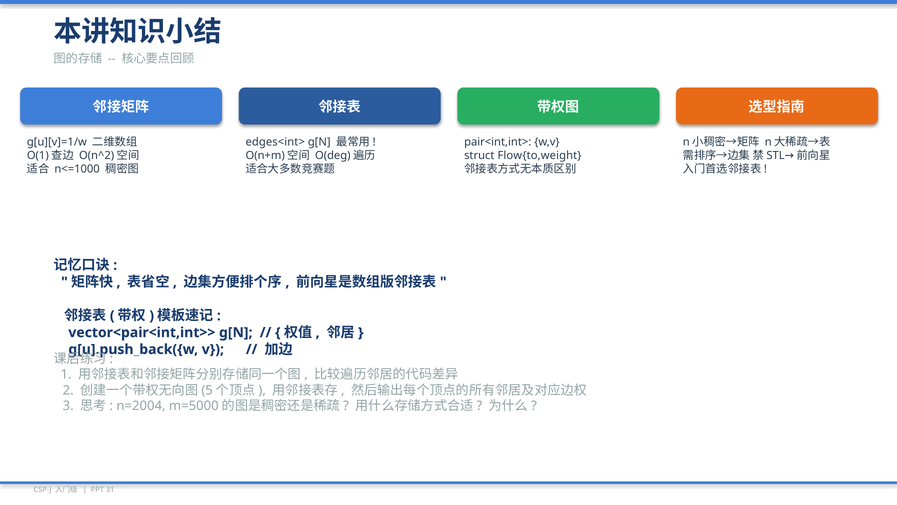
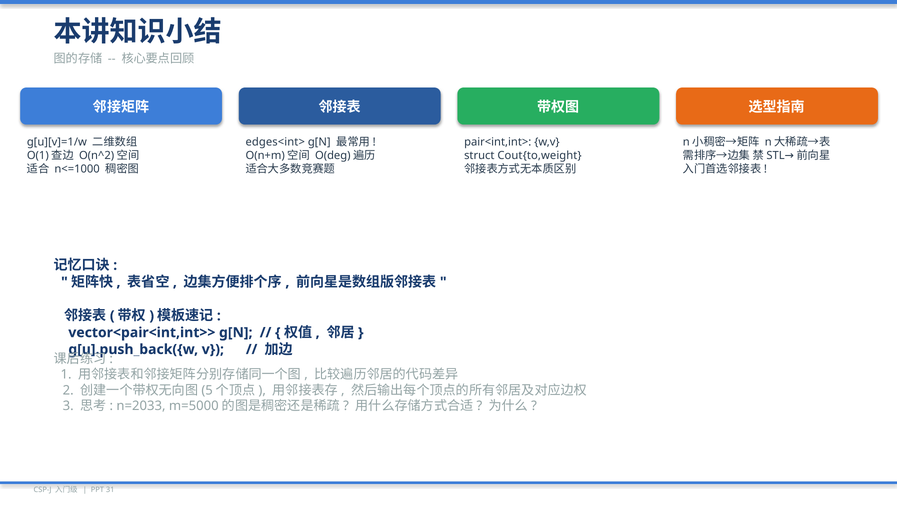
Flow{to,weight: Flow{to,weight -> Cout{to,weight
n=2004: n=2004 -> n=2033
